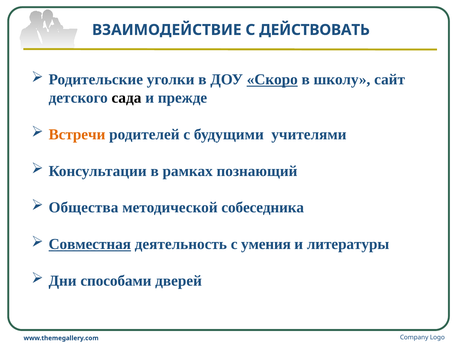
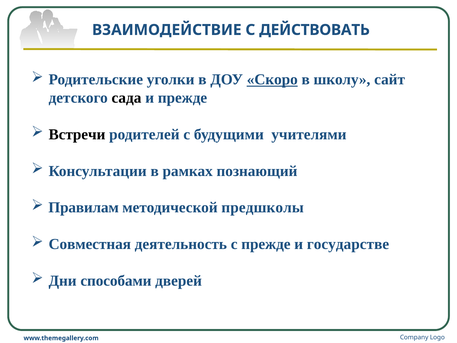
Встречи colour: orange -> black
Общества: Общества -> Правилам
собеседника: собеседника -> предшколы
Совместная underline: present -> none
с умения: умения -> прежде
литературы: литературы -> государстве
